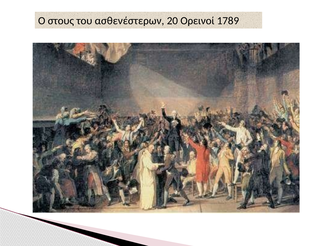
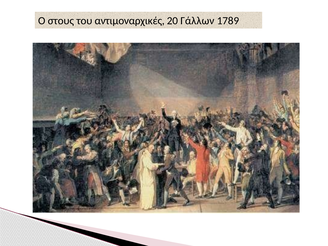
ασθενέστερων: ασθενέστερων -> αντιμοναρχικές
Ορεινοί: Ορεινοί -> Γάλλων
